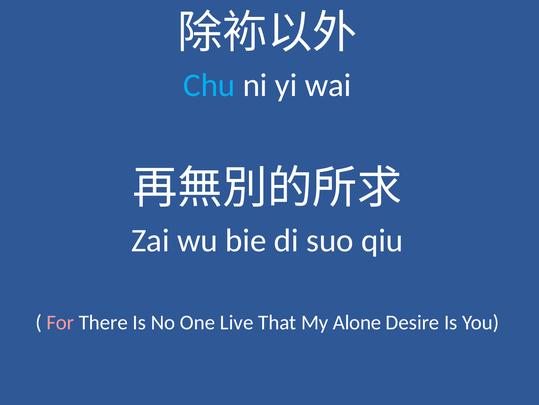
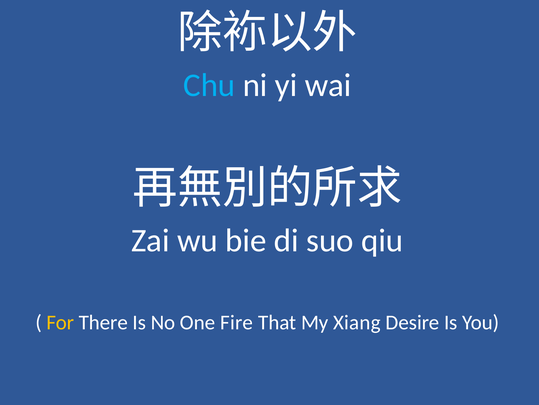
For colour: pink -> yellow
Live: Live -> Fire
Alone: Alone -> Xiang
